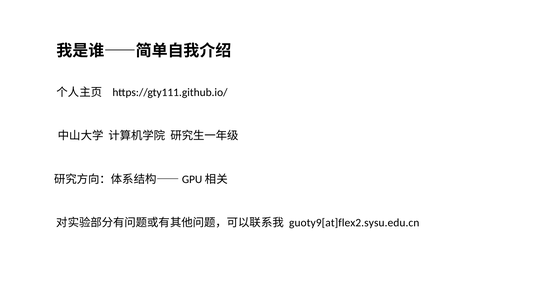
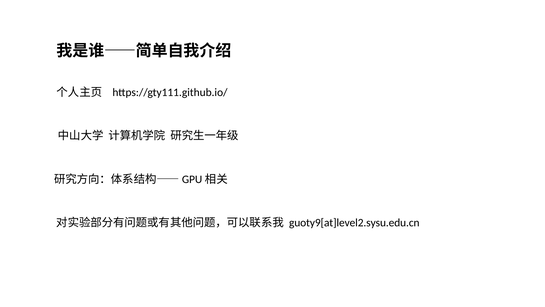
guoty9[at]flex2.sysu.edu.cn: guoty9[at]flex2.sysu.edu.cn -> guoty9[at]level2.sysu.edu.cn
